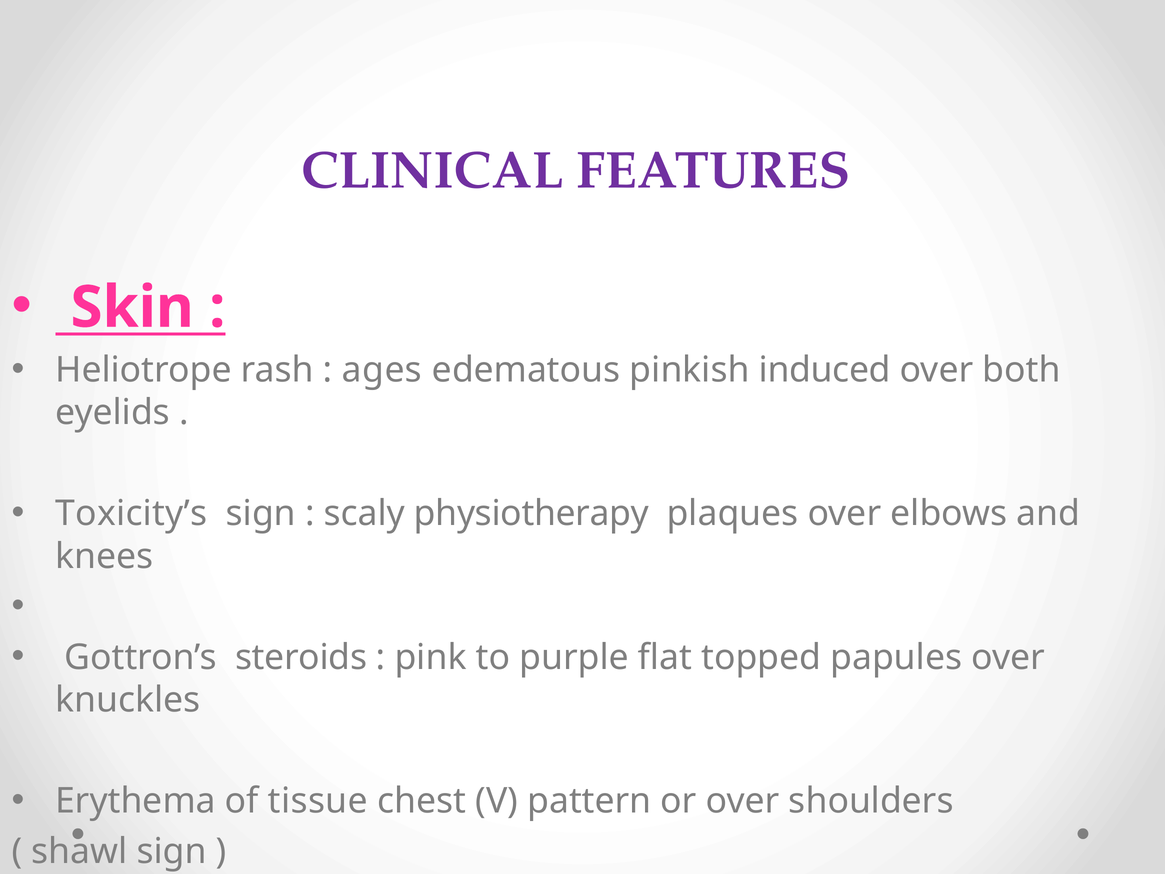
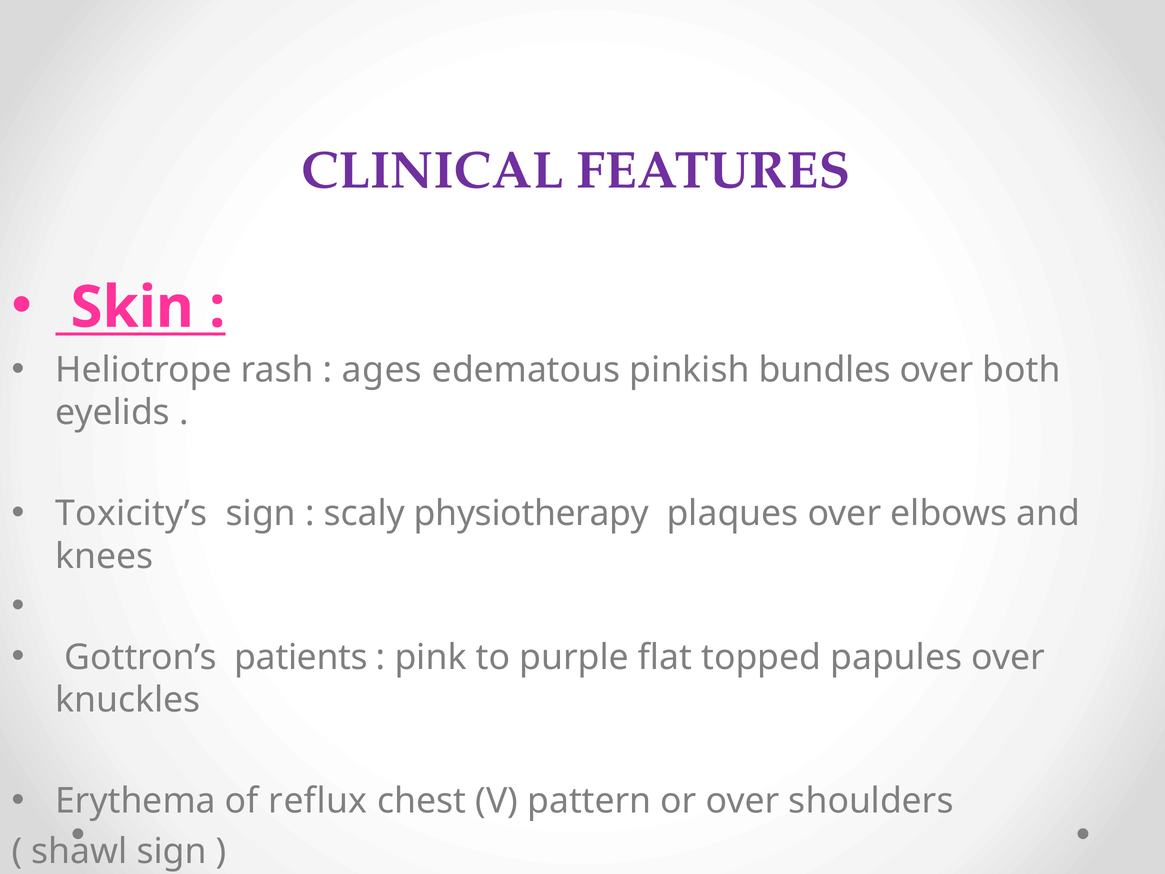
induced: induced -> bundles
steroids: steroids -> patients
tissue: tissue -> reflux
